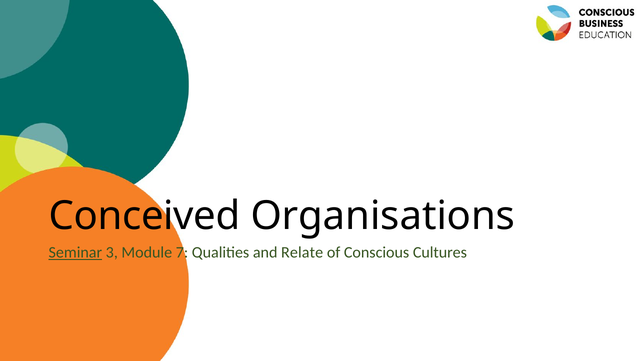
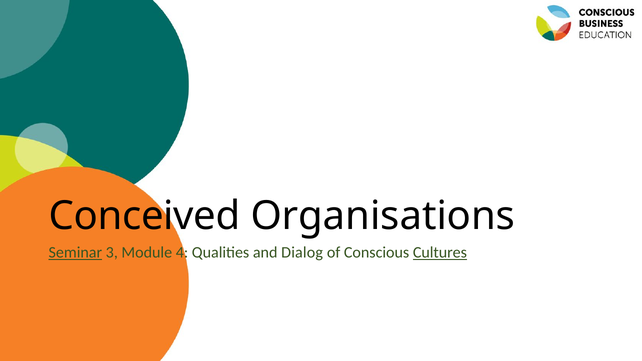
7: 7 -> 4
Relate: Relate -> Dialog
Cultures underline: none -> present
